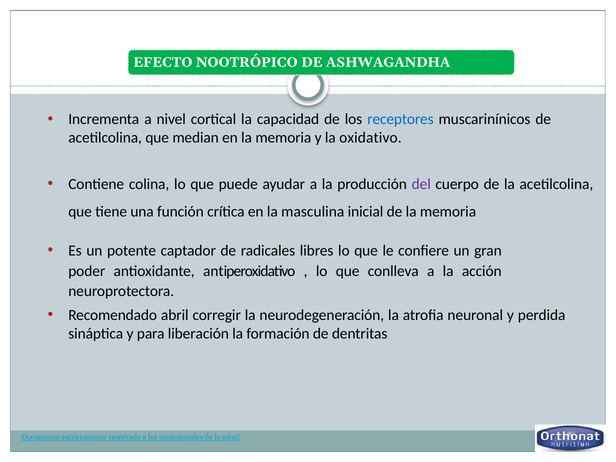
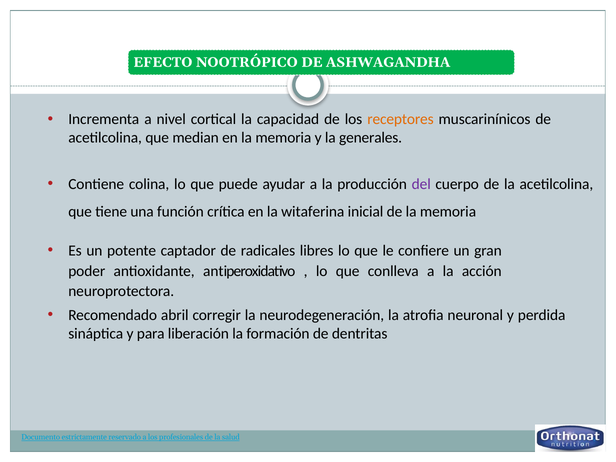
receptores colour: blue -> orange
oxidativo: oxidativo -> generales
masculina: masculina -> witaferina
